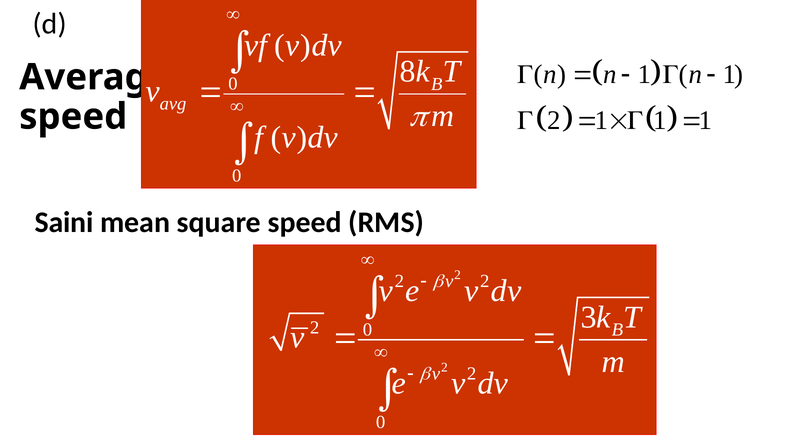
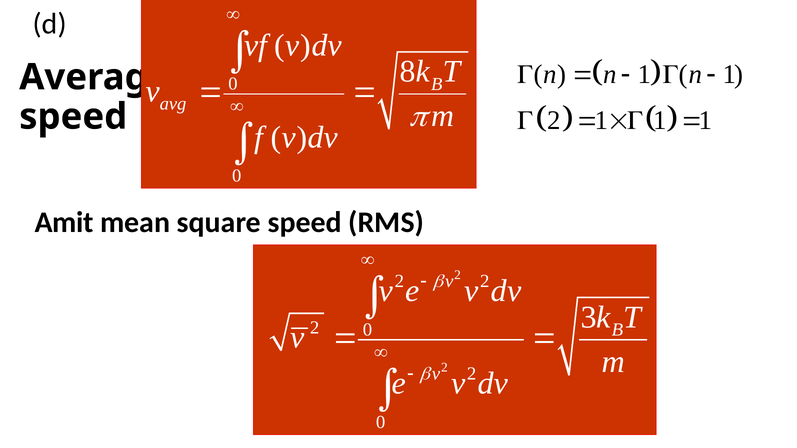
Saini: Saini -> Amit
